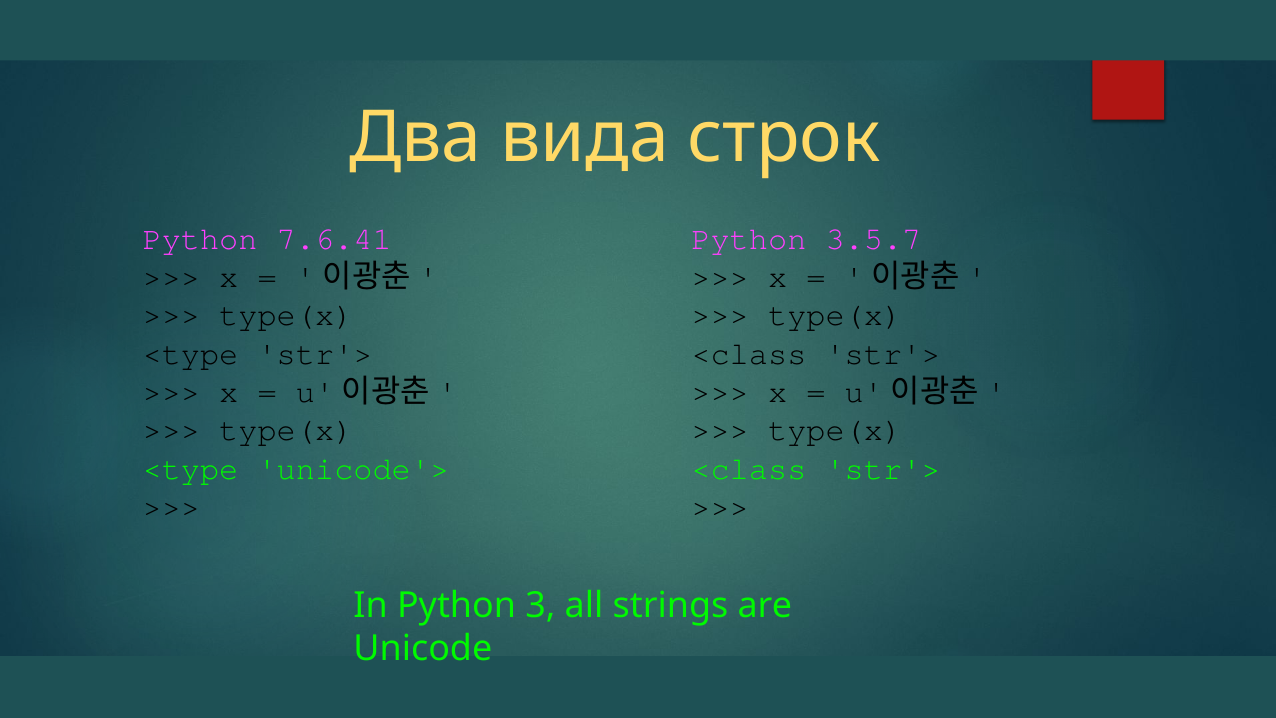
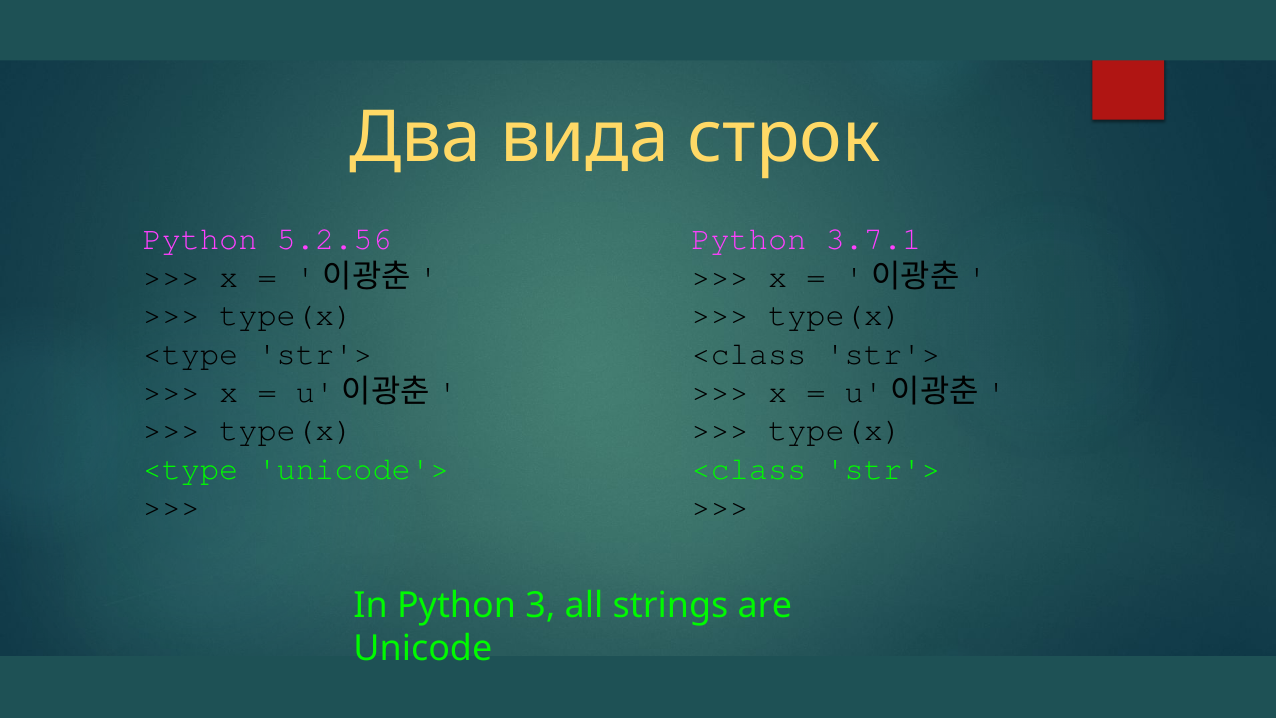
7.6.41: 7.6.41 -> 5.2.56
3.5.7: 3.5.7 -> 3.7.1
